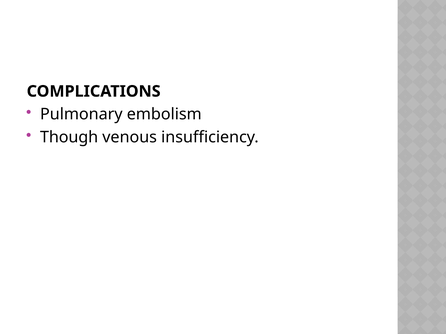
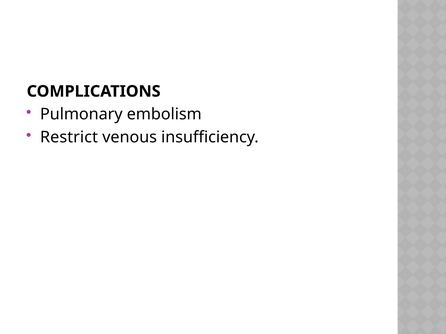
Though: Though -> Restrict
